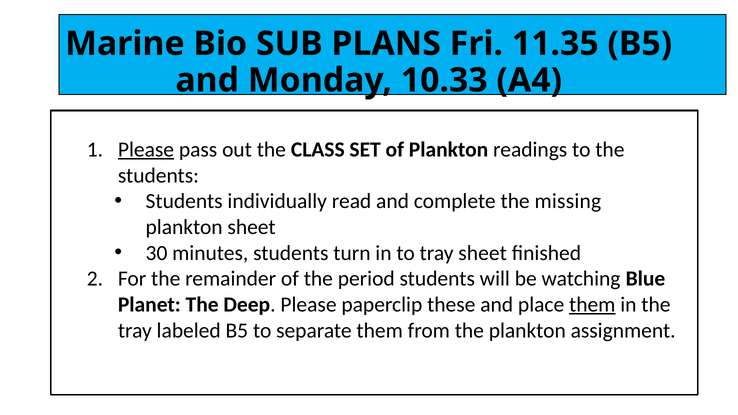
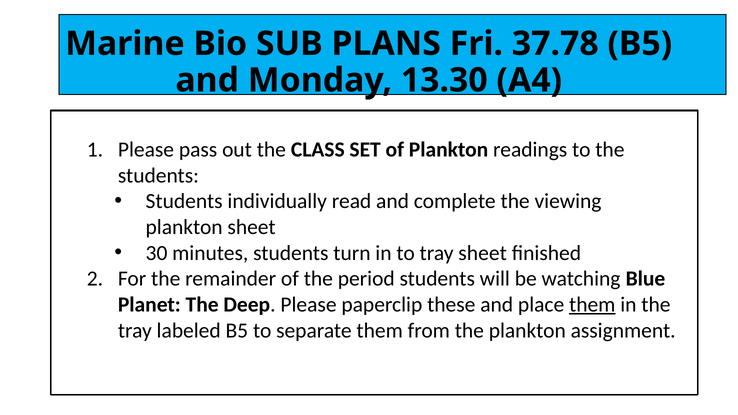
11.35: 11.35 -> 37.78
10.33: 10.33 -> 13.30
Please at (146, 150) underline: present -> none
missing: missing -> viewing
